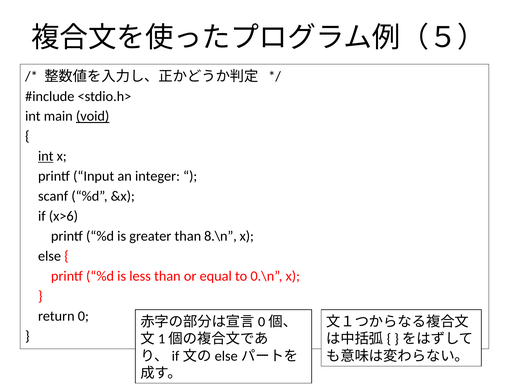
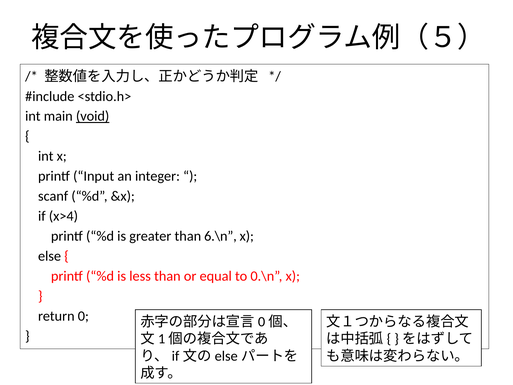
int at (46, 156) underline: present -> none
x>6: x>6 -> x>4
8.\n: 8.\n -> 6.\n
